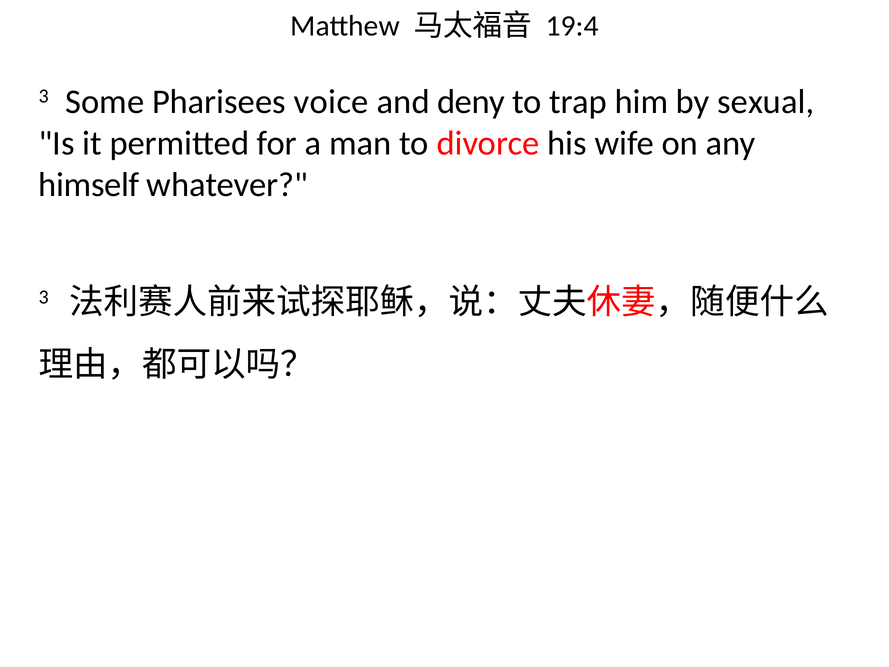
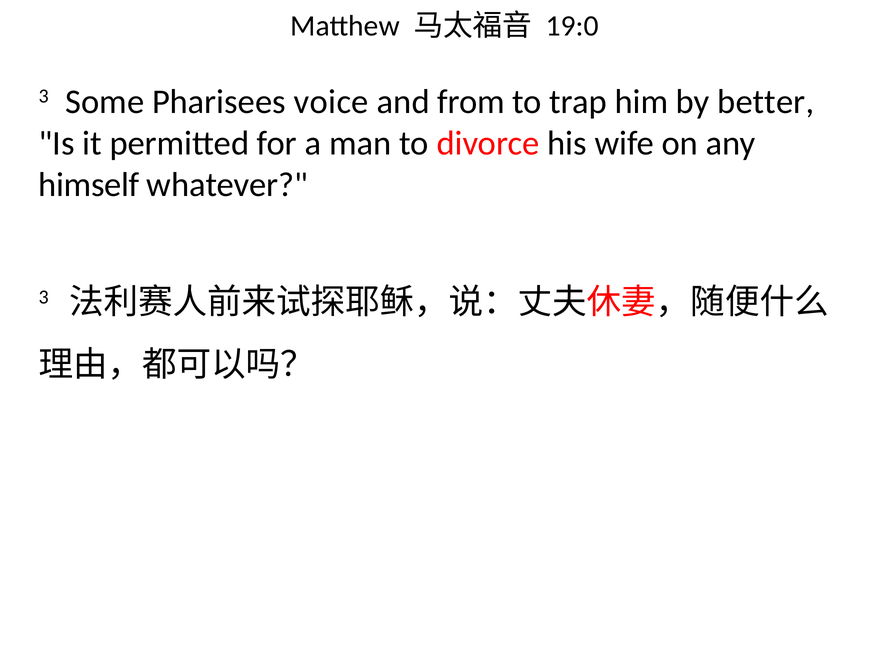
19:4: 19:4 -> 19:0
deny: deny -> from
sexual: sexual -> better
